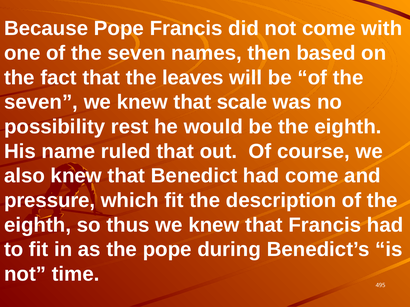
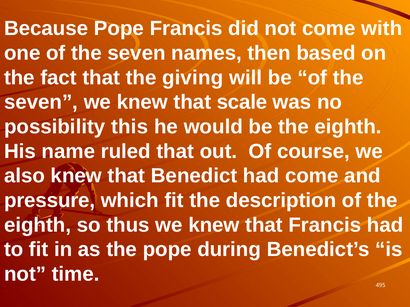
leaves: leaves -> giving
rest: rest -> this
